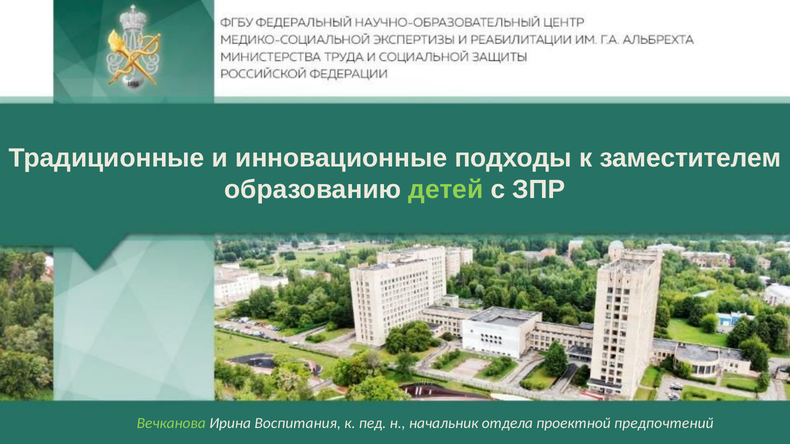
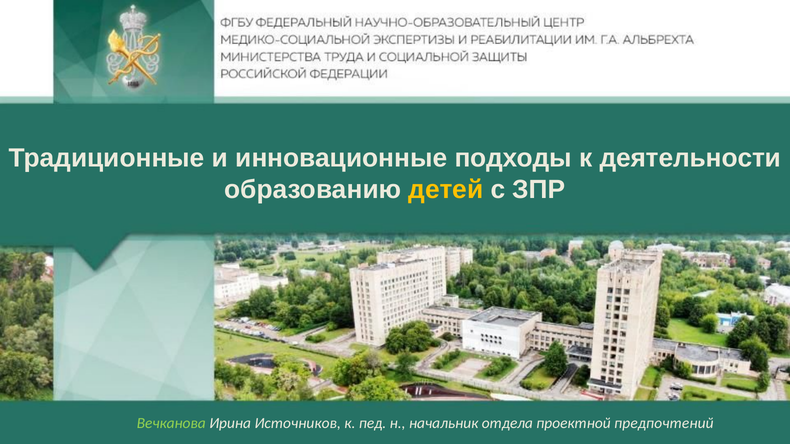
заместителем: заместителем -> деятельности
детей colour: light green -> yellow
Воспитания: Воспитания -> Источников
